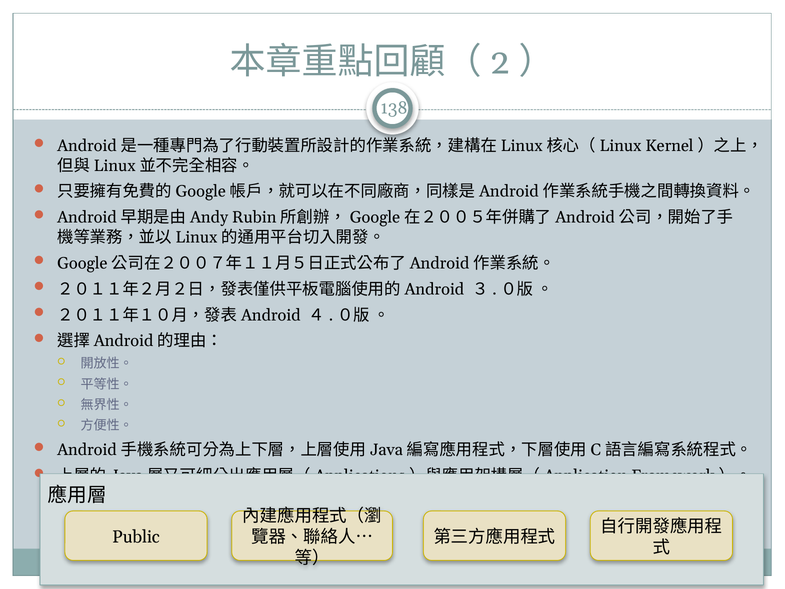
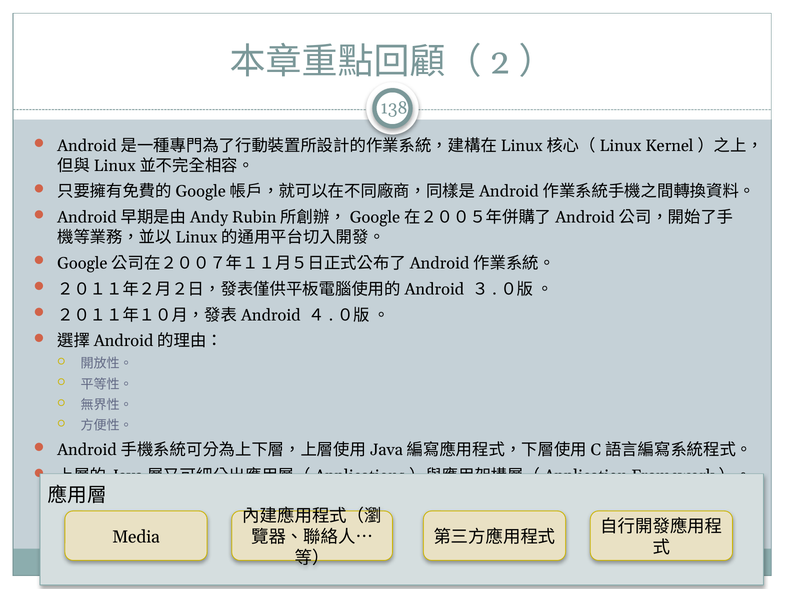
Public: Public -> Media
